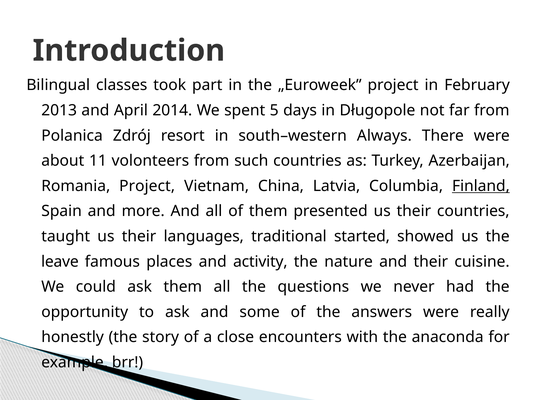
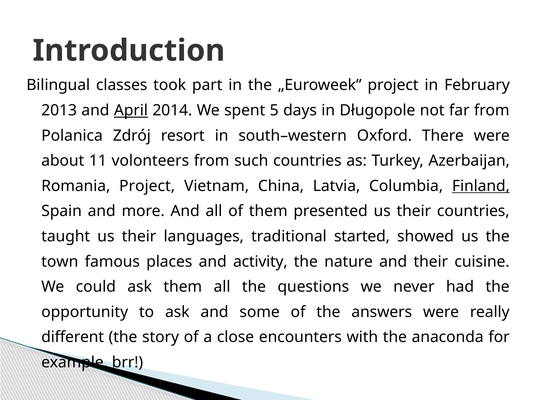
April underline: none -> present
Always: Always -> Oxford
leave: leave -> town
honestly: honestly -> different
